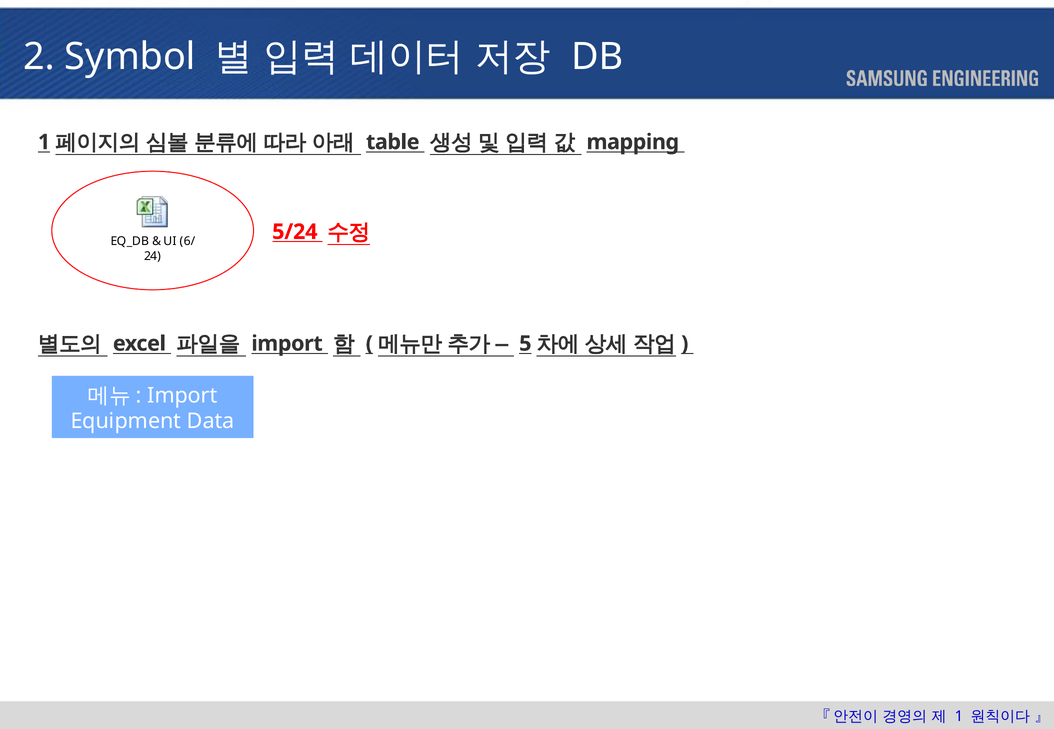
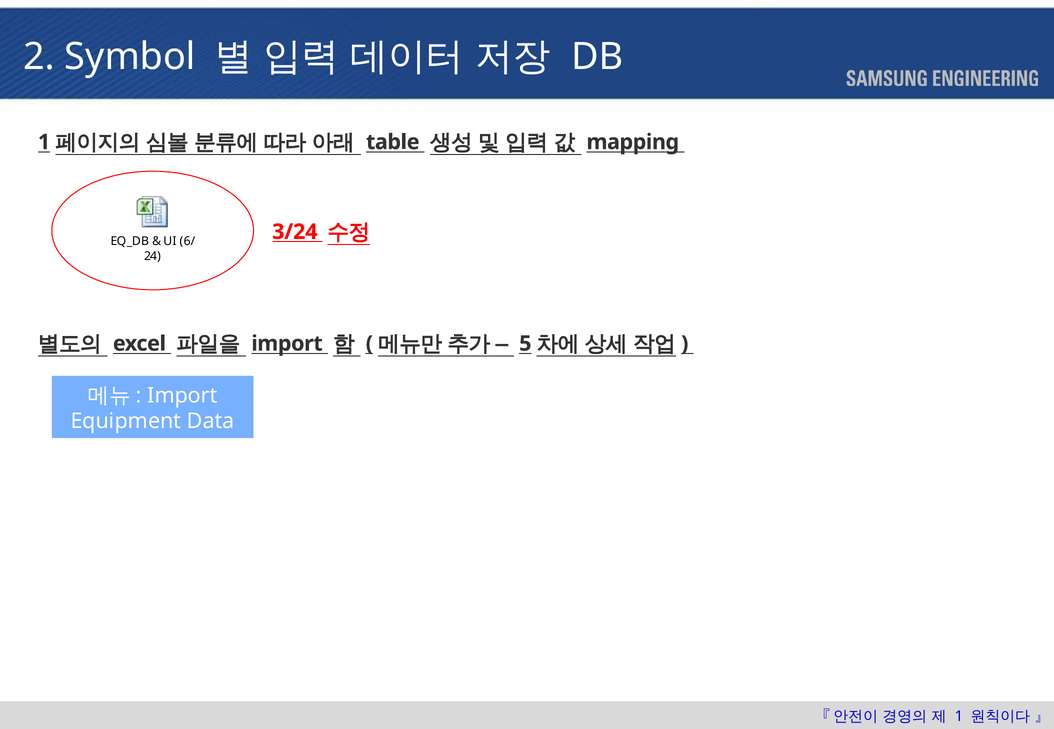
5/24: 5/24 -> 3/24
